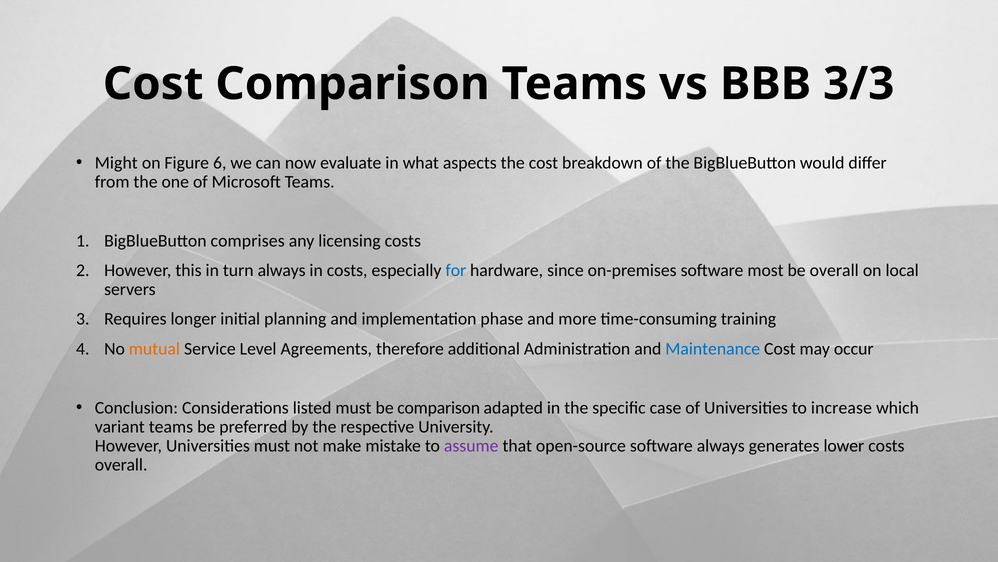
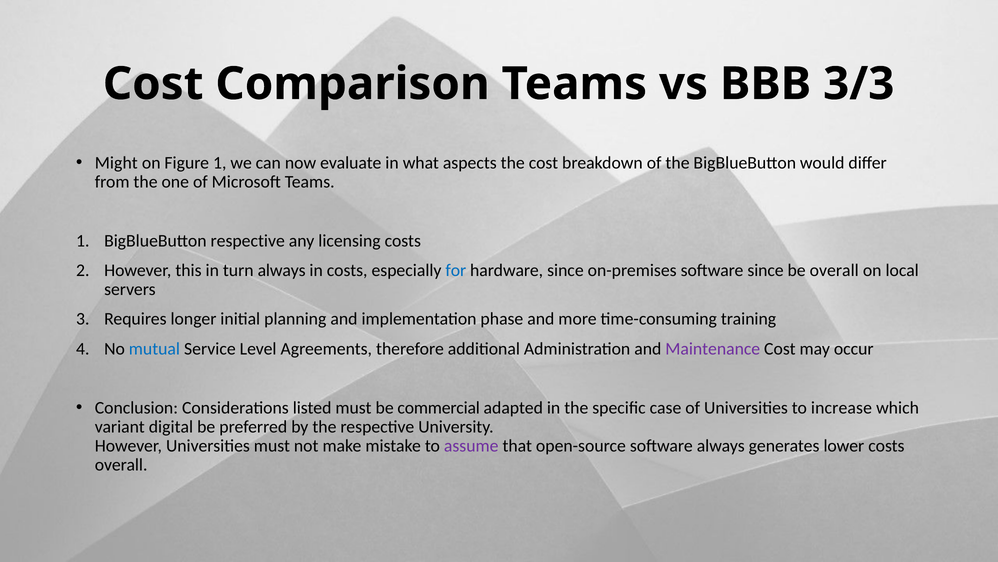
Figure 6: 6 -> 1
BigBlueButton comprises: comprises -> respective
software most: most -> since
mutual colour: orange -> blue
Maintenance colour: blue -> purple
be comparison: comparison -> commercial
variant teams: teams -> digital
